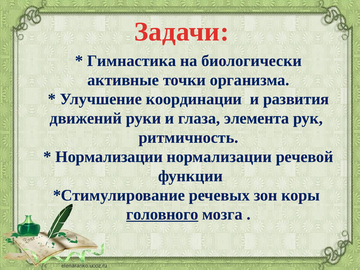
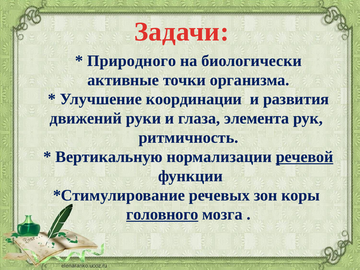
Гимнастика: Гимнастика -> Природного
Нормализации at (109, 157): Нормализации -> Вертикальную
речевой underline: none -> present
